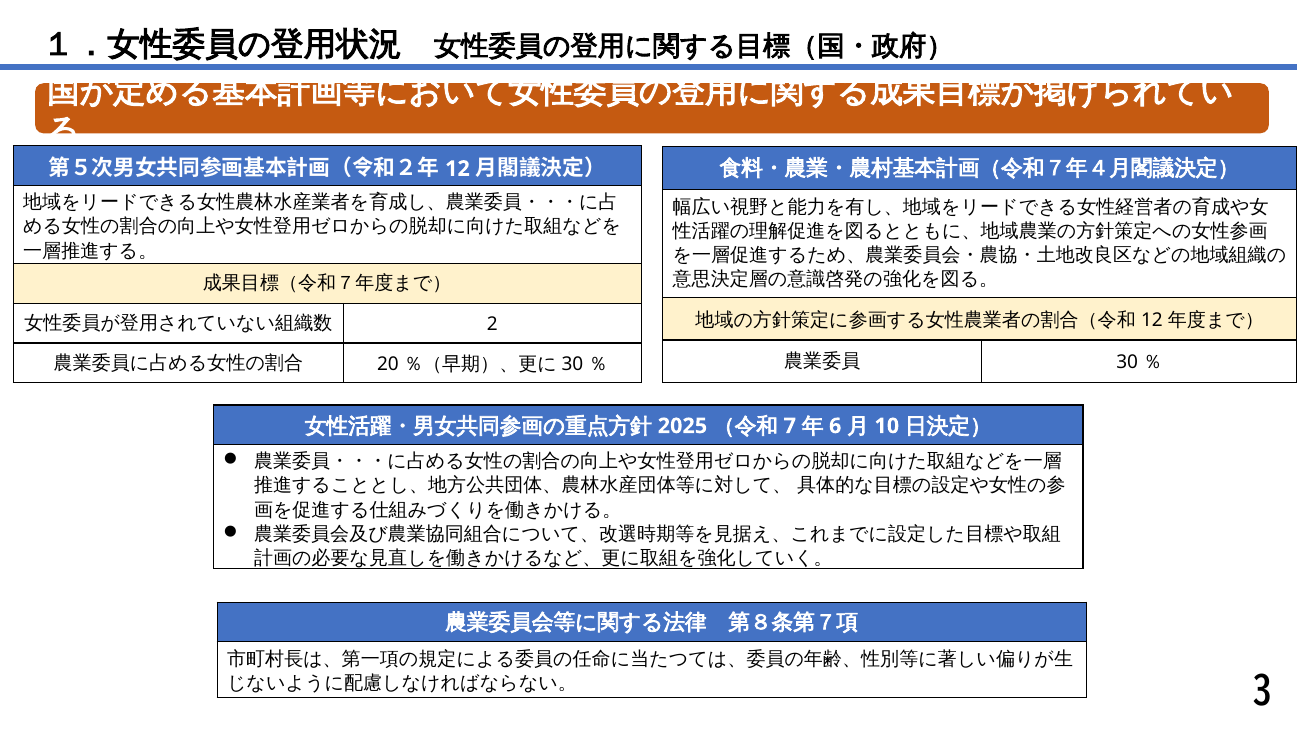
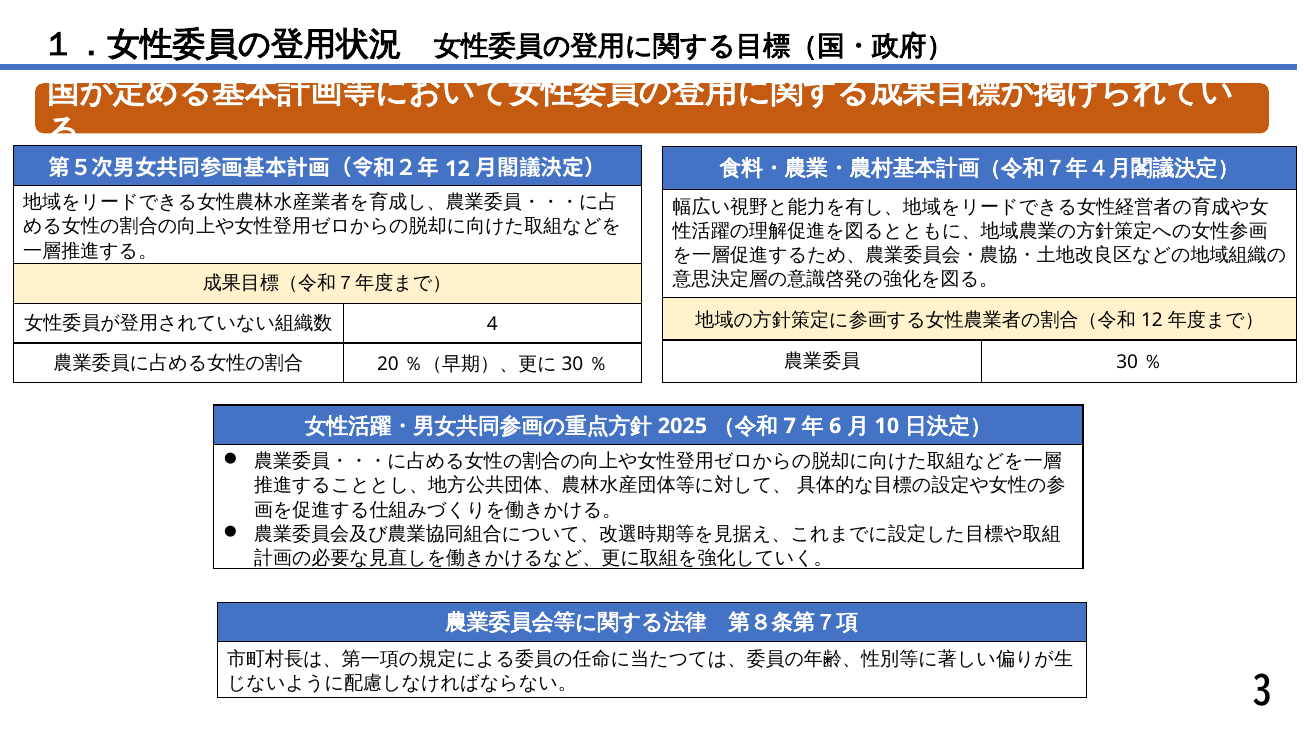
2: 2 -> 4
